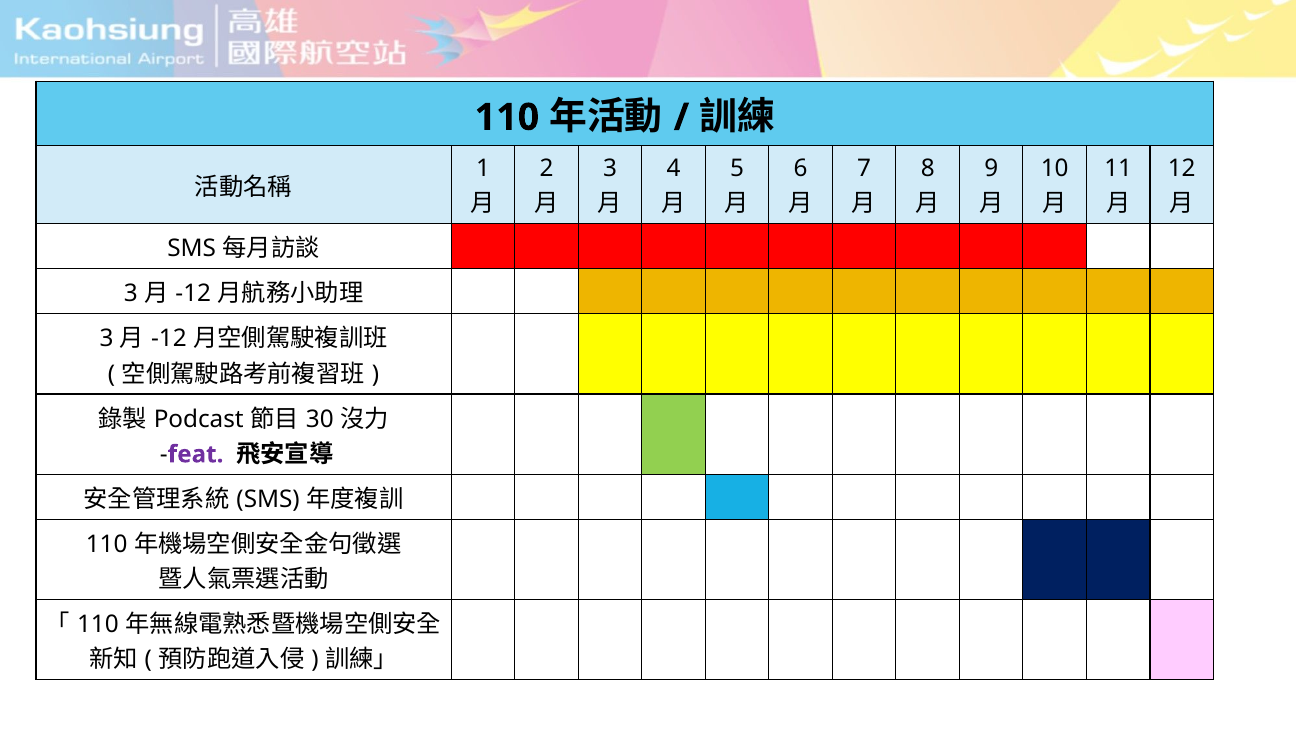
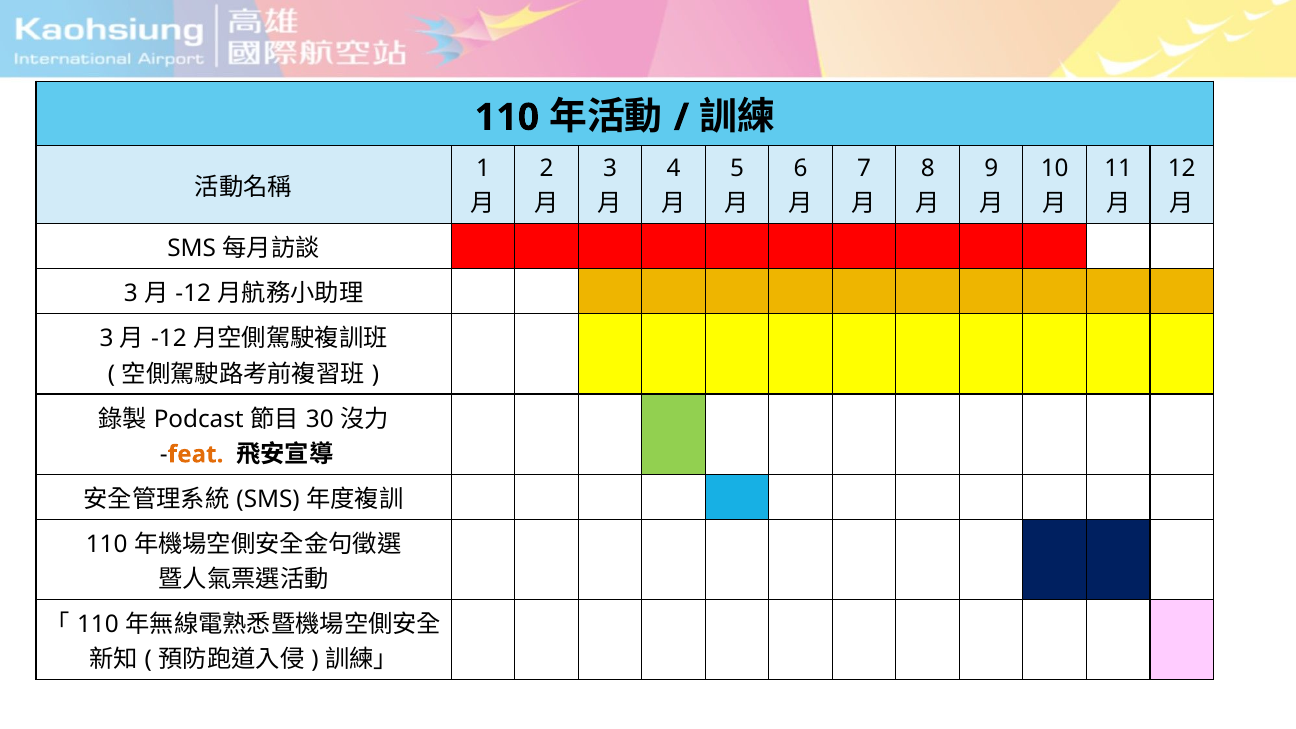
feat colour: purple -> orange
